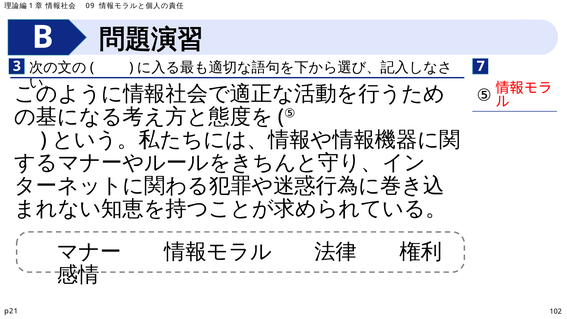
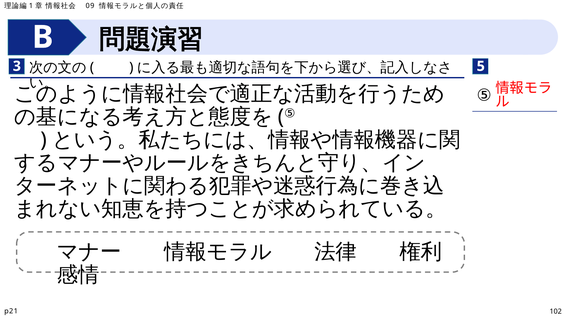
7: 7 -> 5
